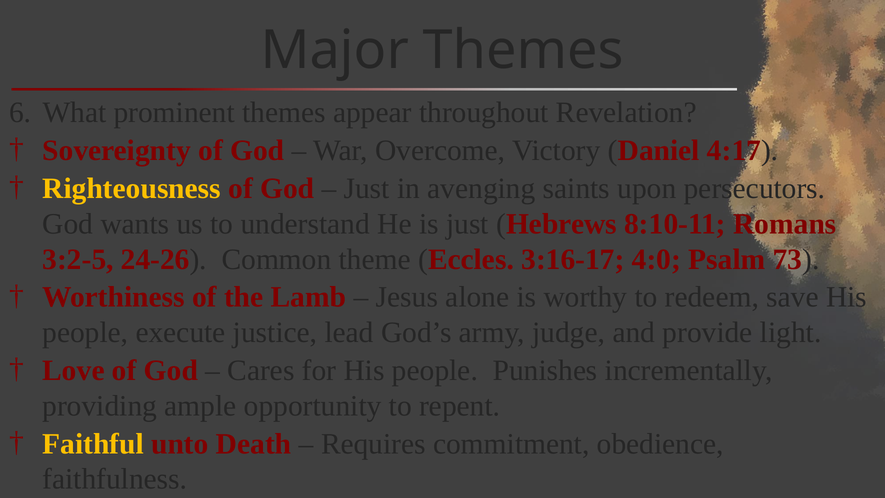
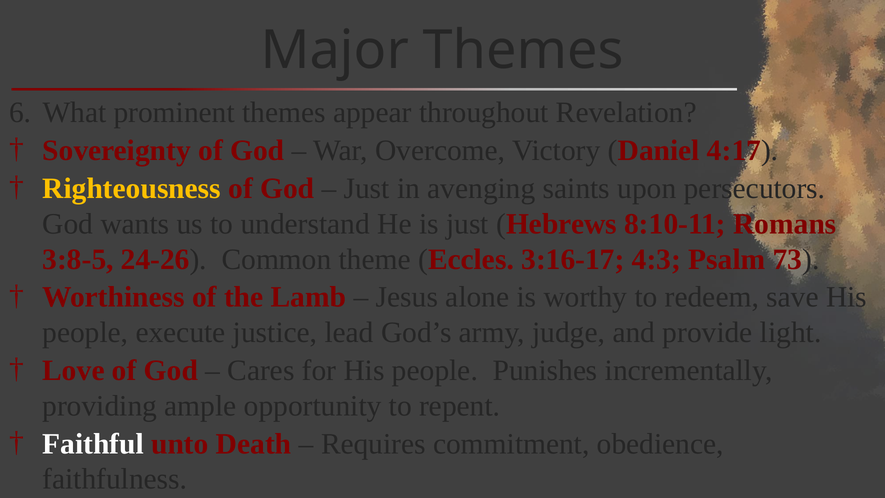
3:2-5: 3:2-5 -> 3:8-5
4:0: 4:0 -> 4:3
Faithful colour: yellow -> white
